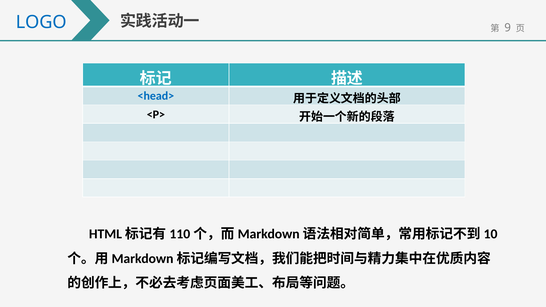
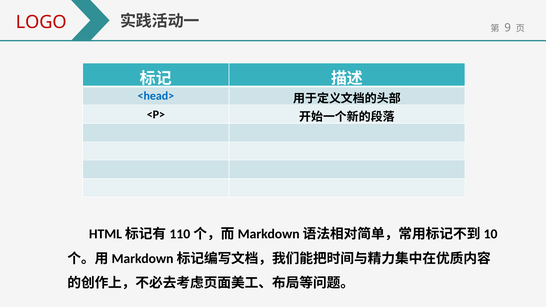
LOGO colour: blue -> red
